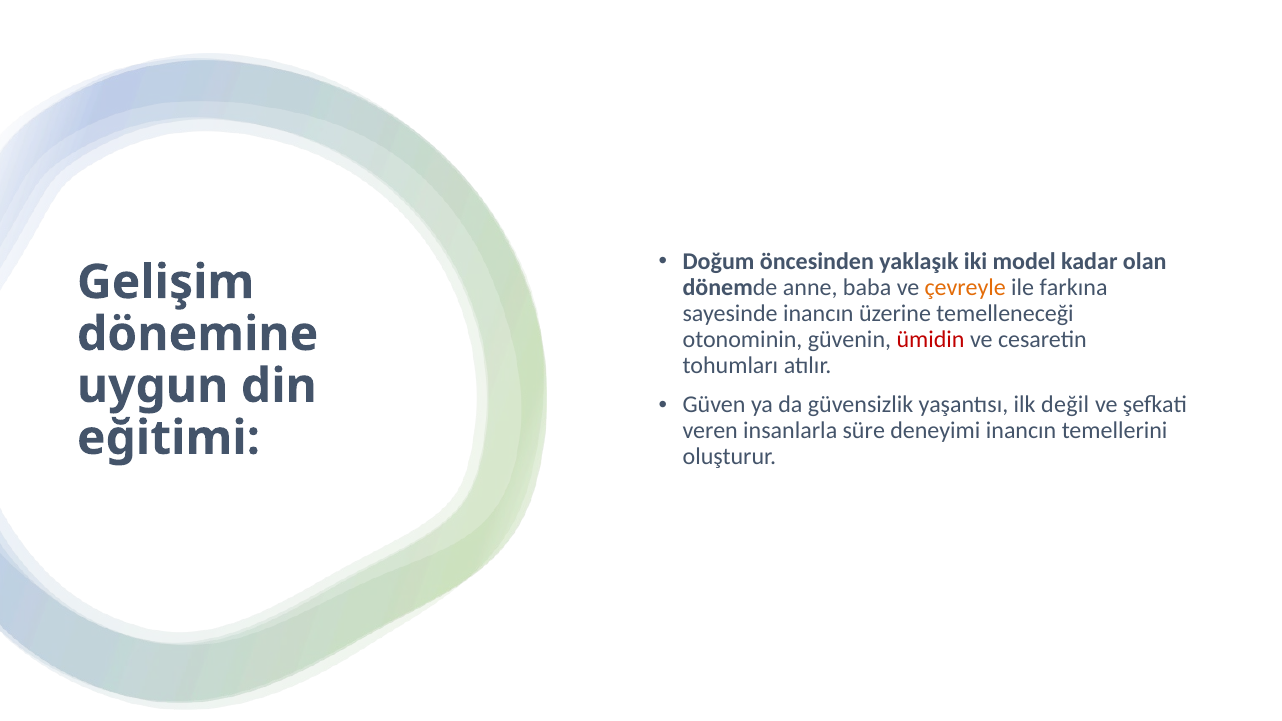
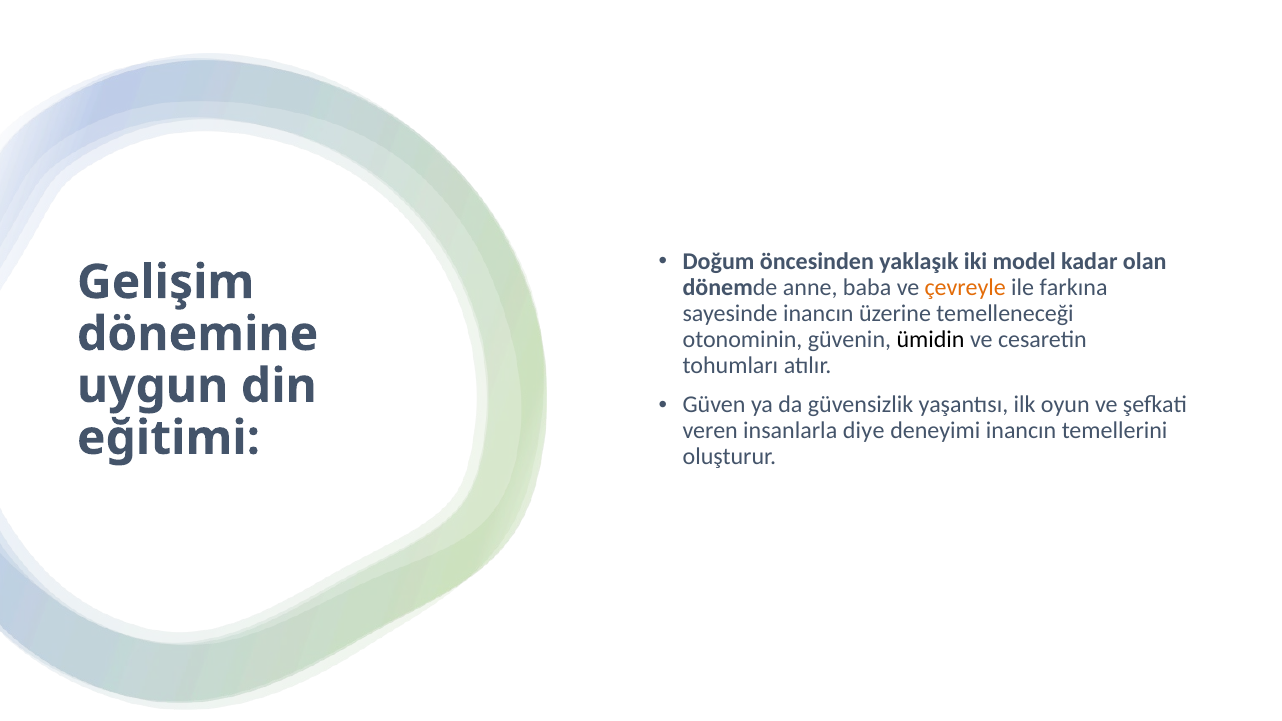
ümidin colour: red -> black
değil: değil -> oyun
süre: süre -> diye
